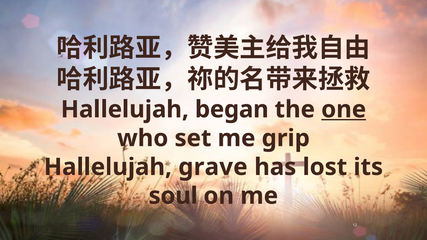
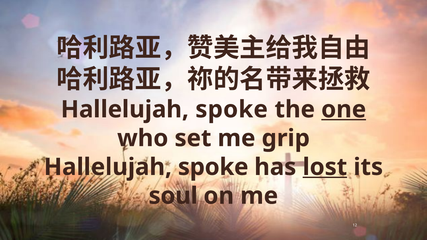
began at (232, 110): began -> spoke
grave at (213, 167): grave -> spoke
lost underline: none -> present
